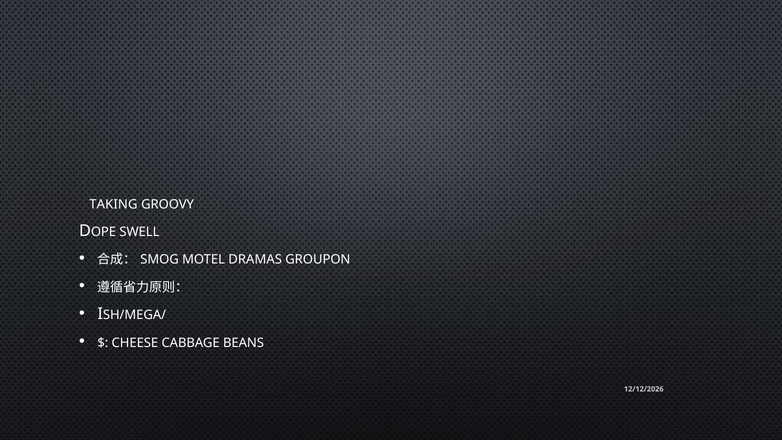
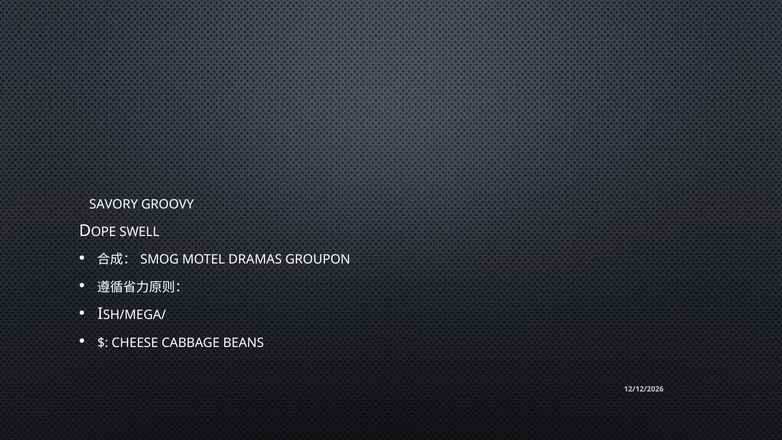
TAKING: TAKING -> SAVORY
